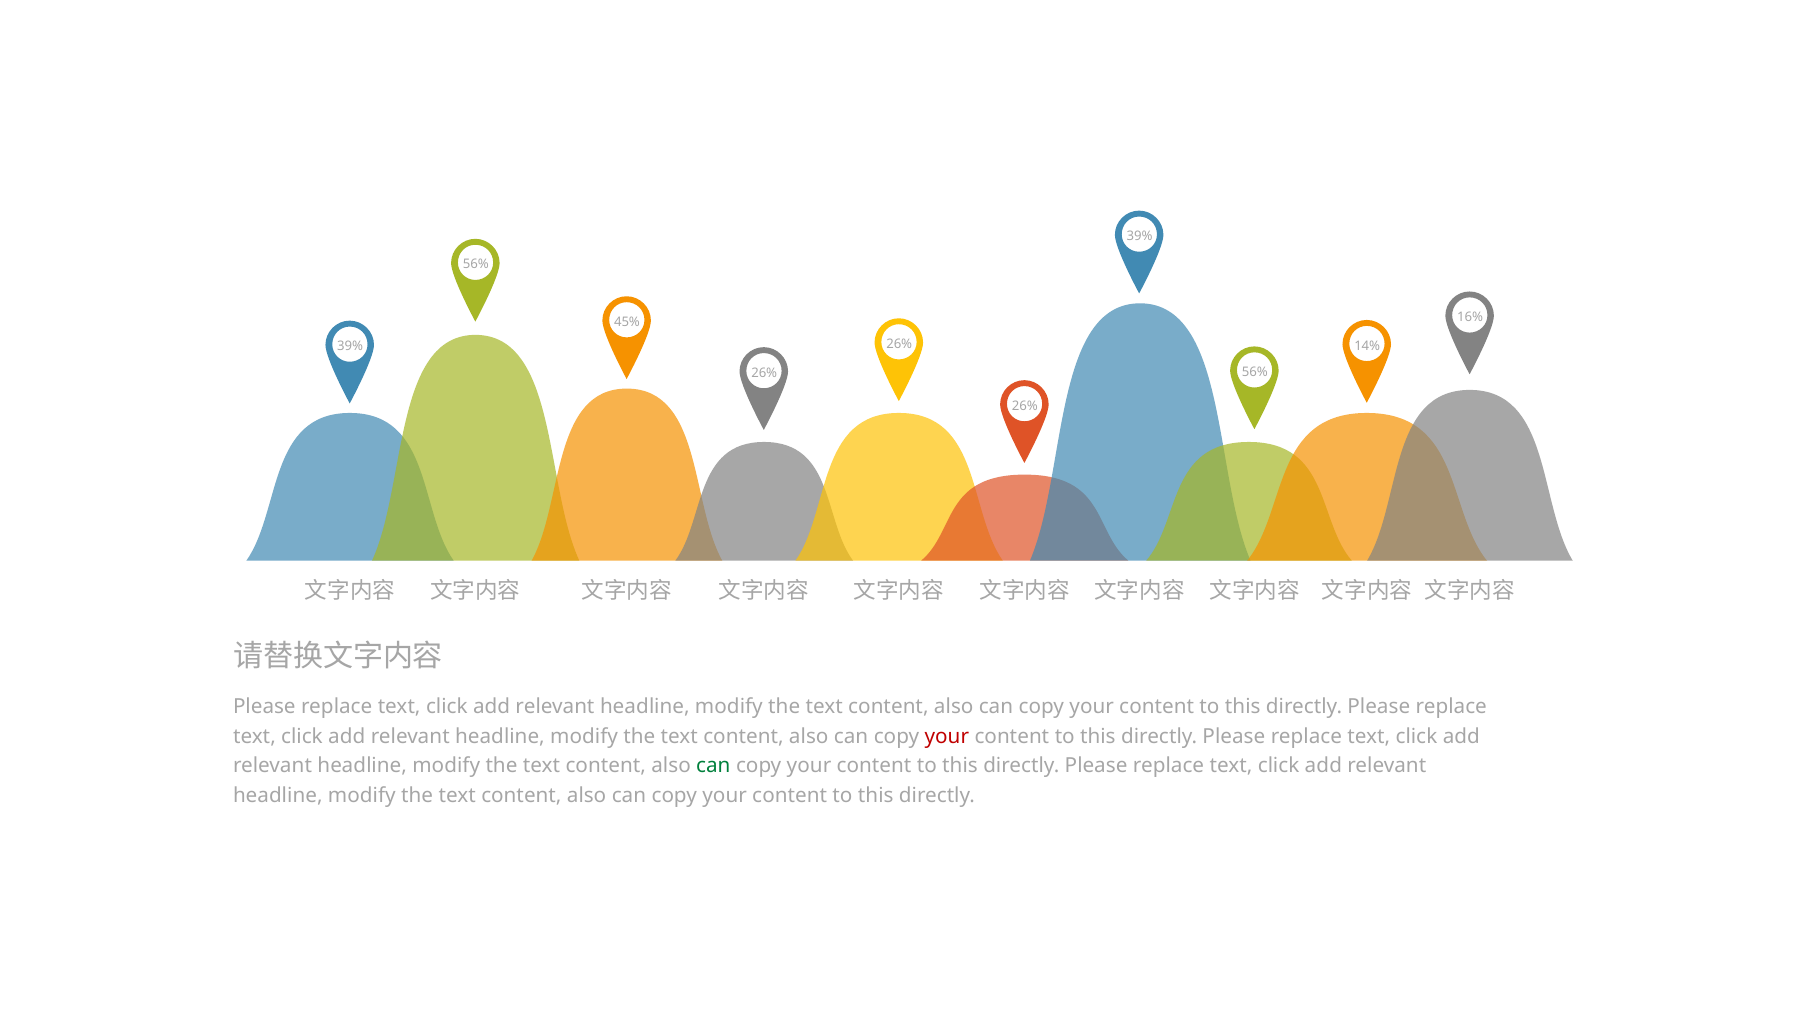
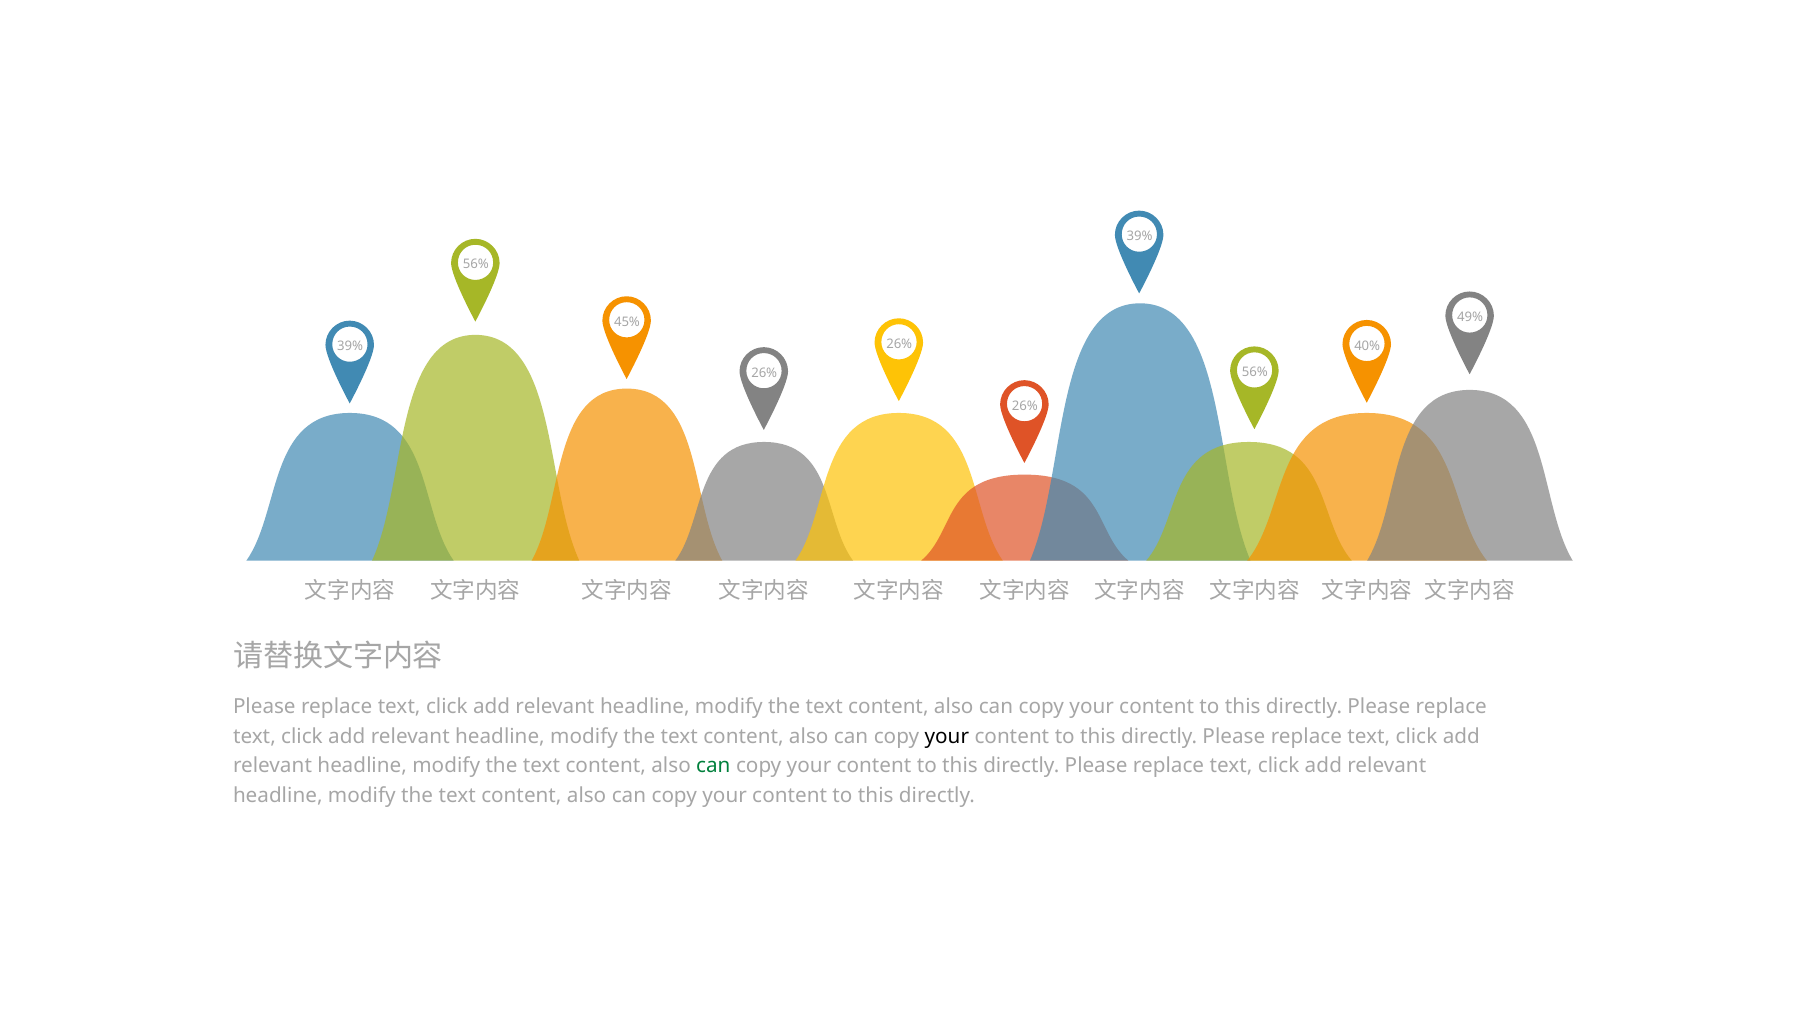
16%: 16% -> 49%
14%: 14% -> 40%
your at (947, 736) colour: red -> black
